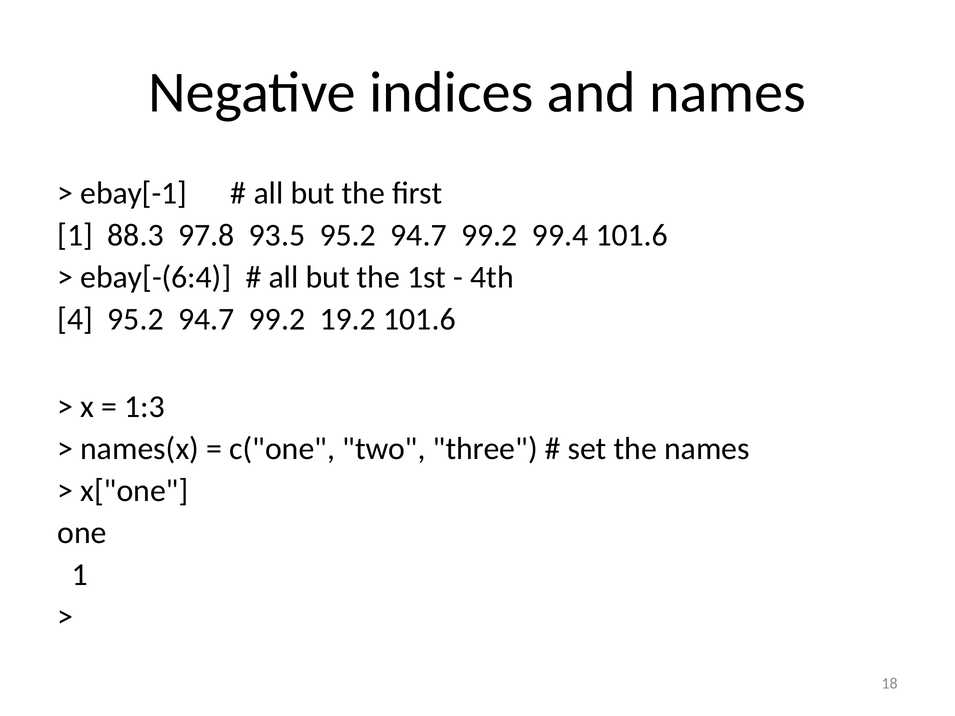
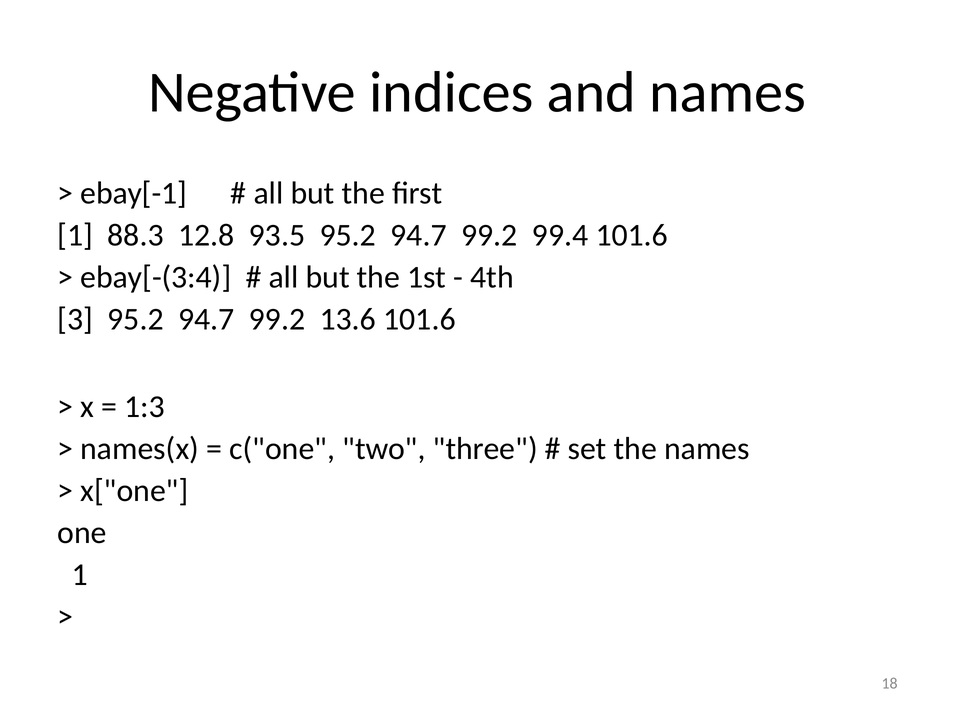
97.8: 97.8 -> 12.8
ebay[-(6:4: ebay[-(6:4 -> ebay[-(3:4
4: 4 -> 3
19.2: 19.2 -> 13.6
